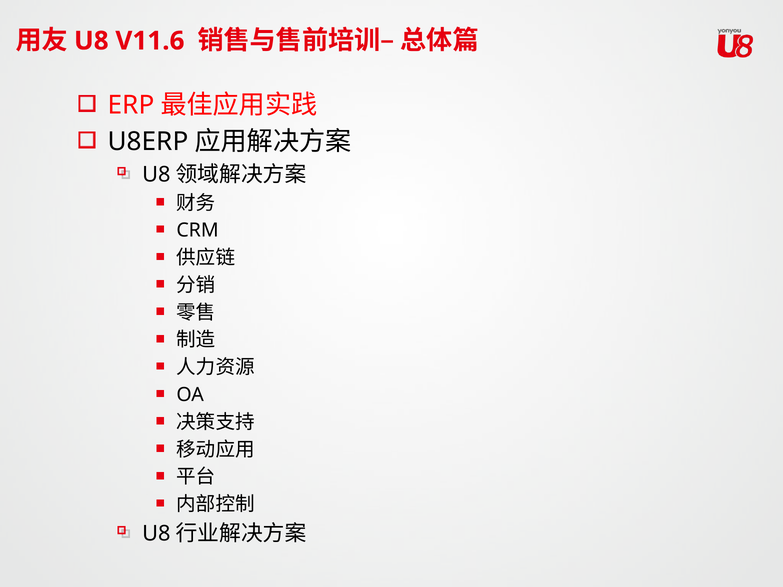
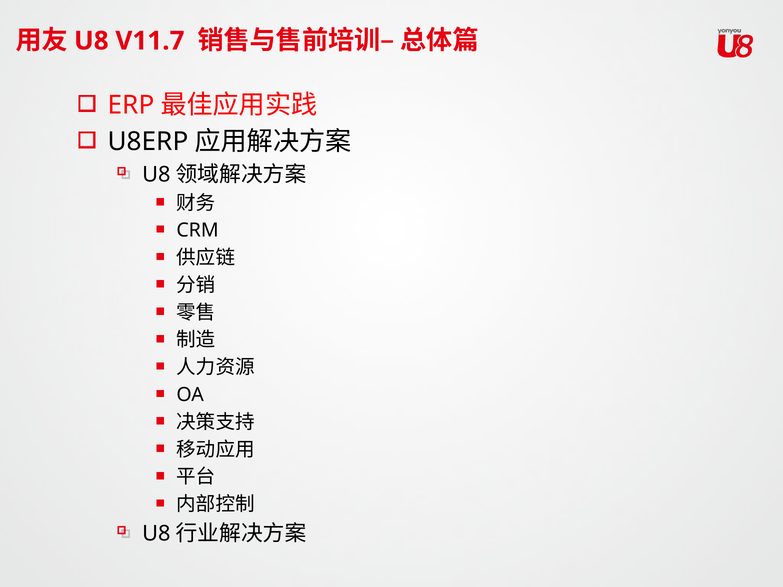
V11.6: V11.6 -> V11.7
